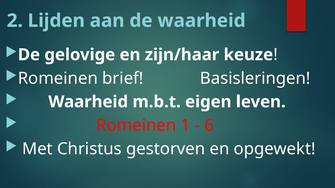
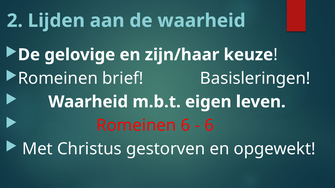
Romeinen 1: 1 -> 6
